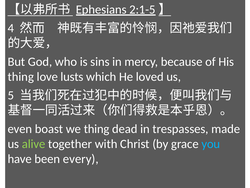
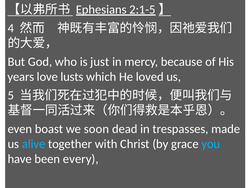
sins: sins -> just
thing at (21, 77): thing -> years
we thing: thing -> soon
alive colour: light green -> light blue
